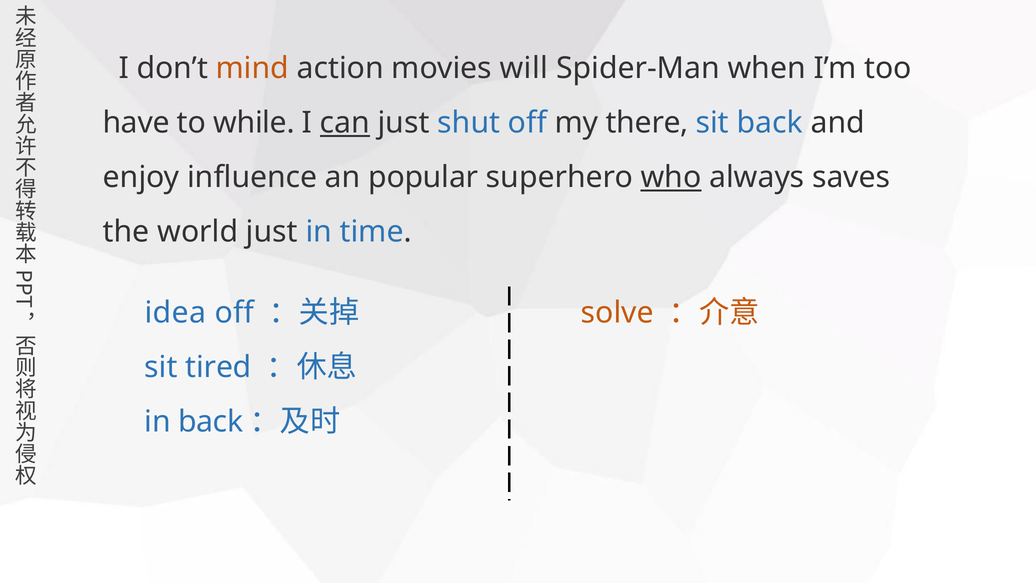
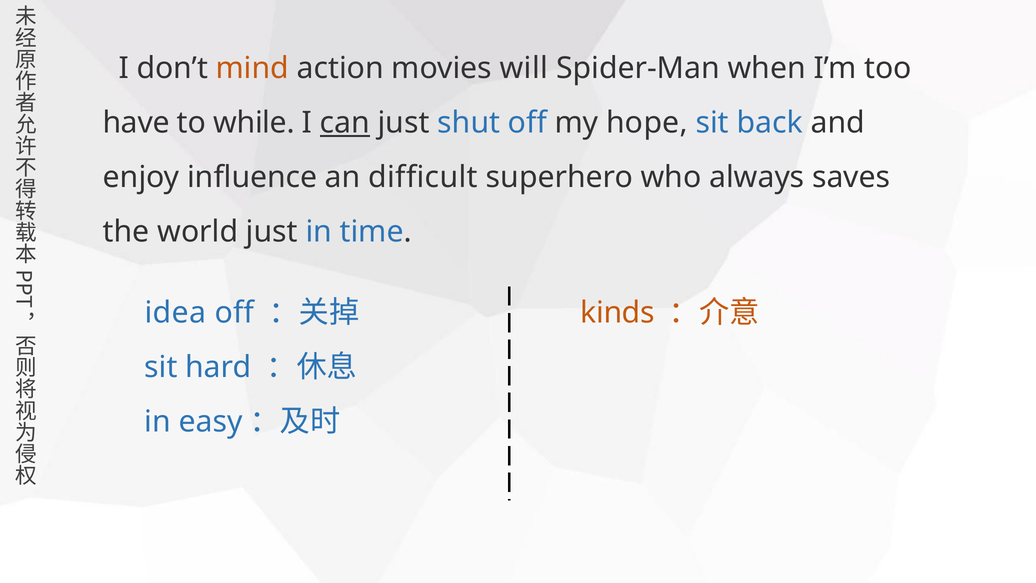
there: there -> hope
popular: popular -> difficult
who underline: present -> none
solve: solve -> kinds
tired: tired -> hard
in back: back -> easy
